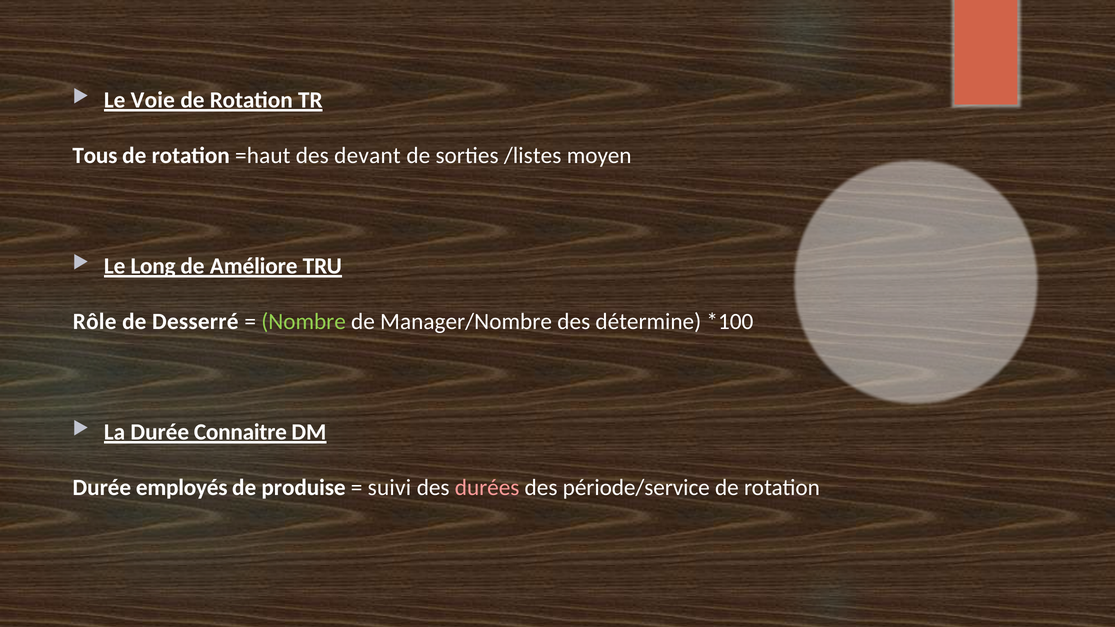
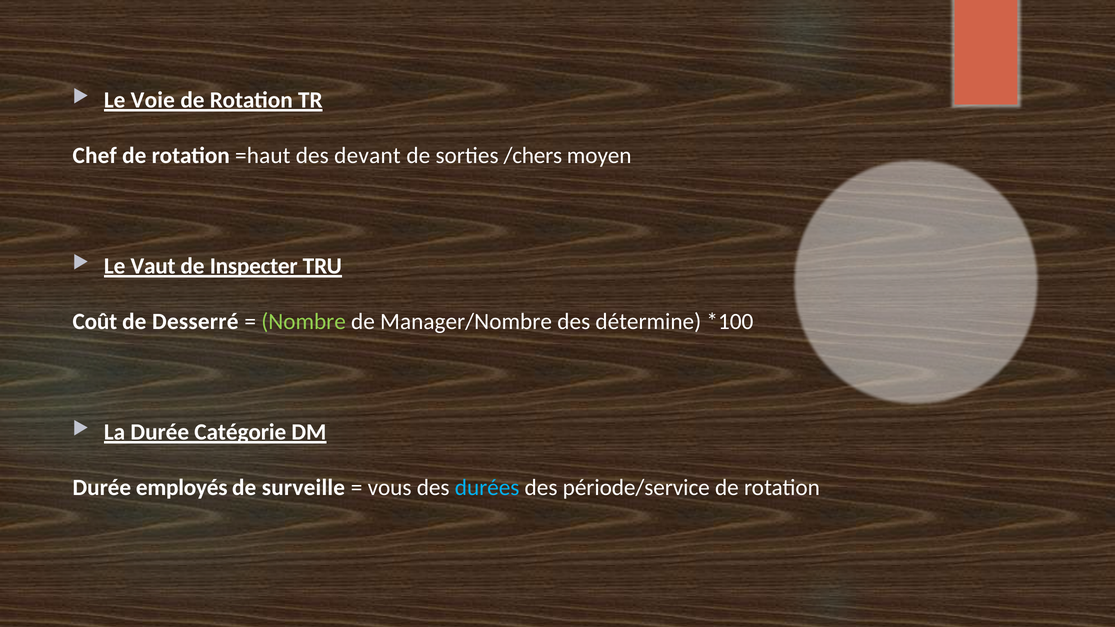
Tous: Tous -> Chef
/listes: /listes -> /chers
Long: Long -> Vaut
Améliore: Améliore -> Inspecter
Rôle: Rôle -> Coût
Connaitre: Connaitre -> Catégorie
produise: produise -> surveille
suivi: suivi -> vous
durées colour: pink -> light blue
